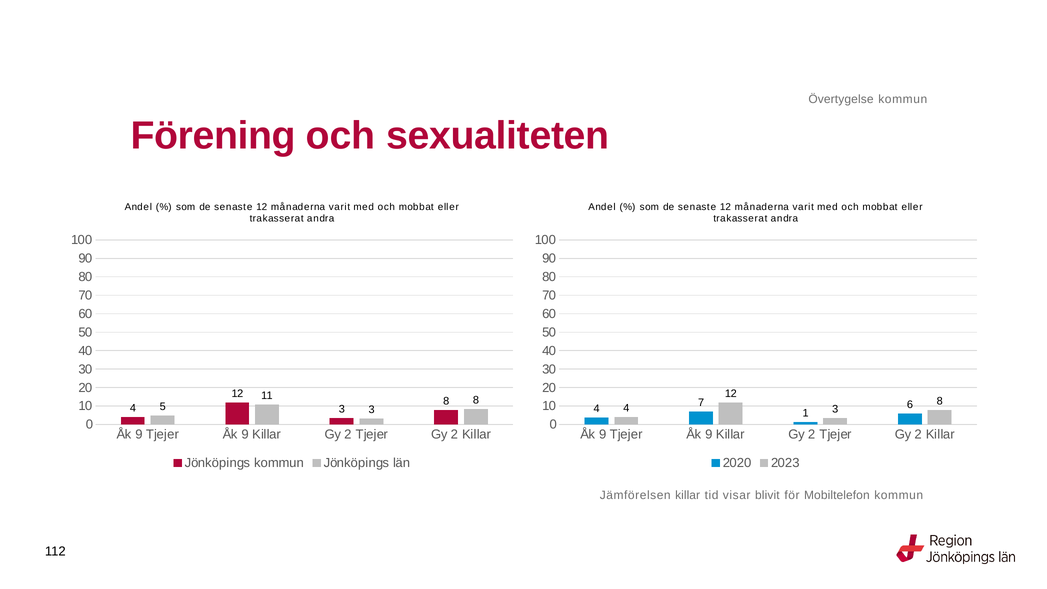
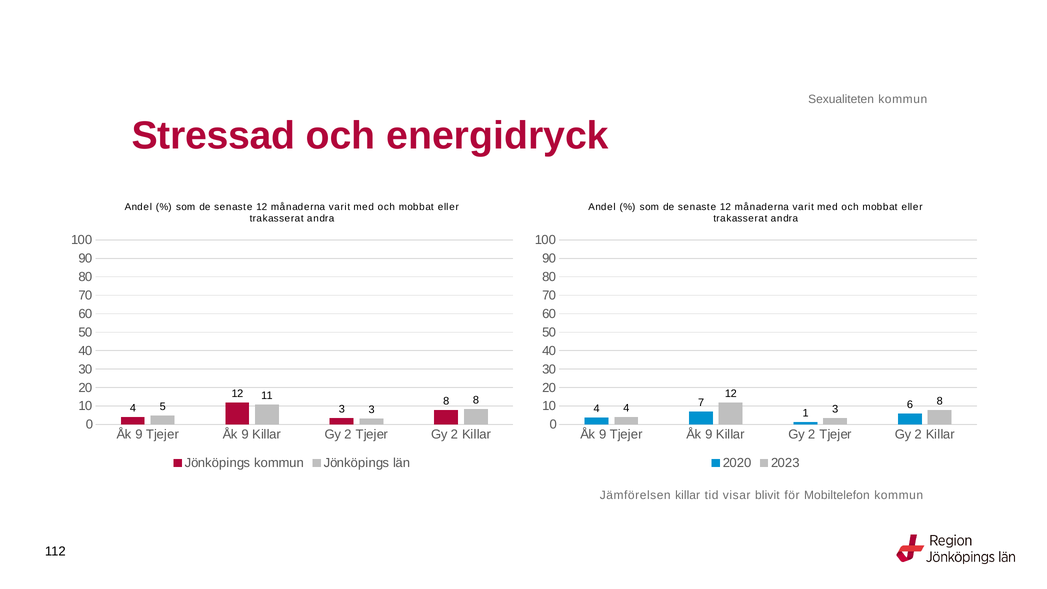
Övertygelse: Övertygelse -> Sexualiteten
Förening: Förening -> Stressad
sexualiteten: sexualiteten -> energidryck
